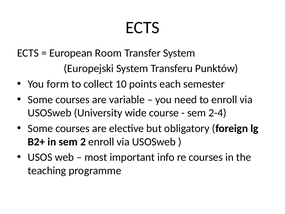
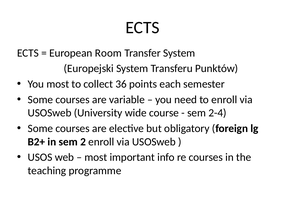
You form: form -> most
10: 10 -> 36
